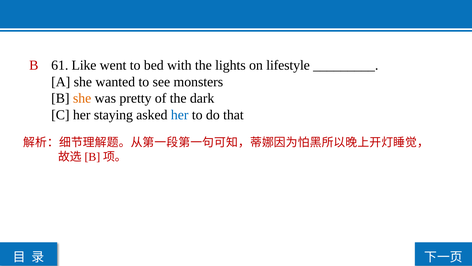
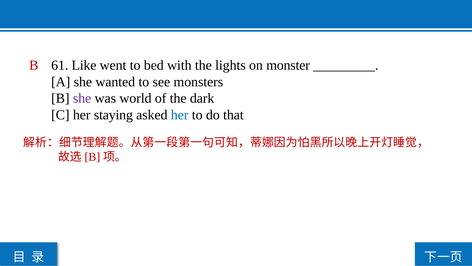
lifestyle: lifestyle -> monster
she at (82, 98) colour: orange -> purple
pretty: pretty -> world
